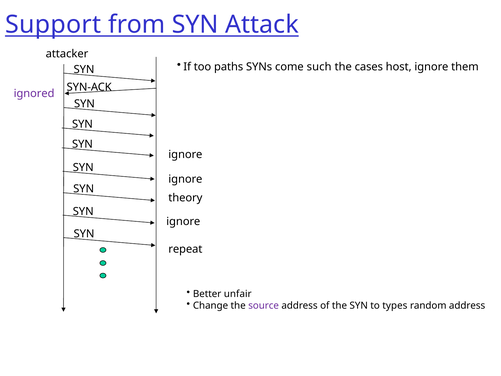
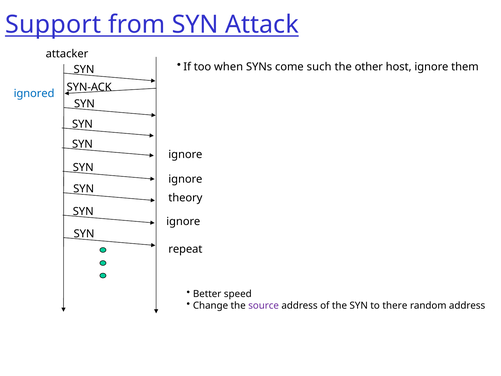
paths: paths -> when
cases: cases -> other
ignored colour: purple -> blue
unfair: unfair -> speed
types: types -> there
